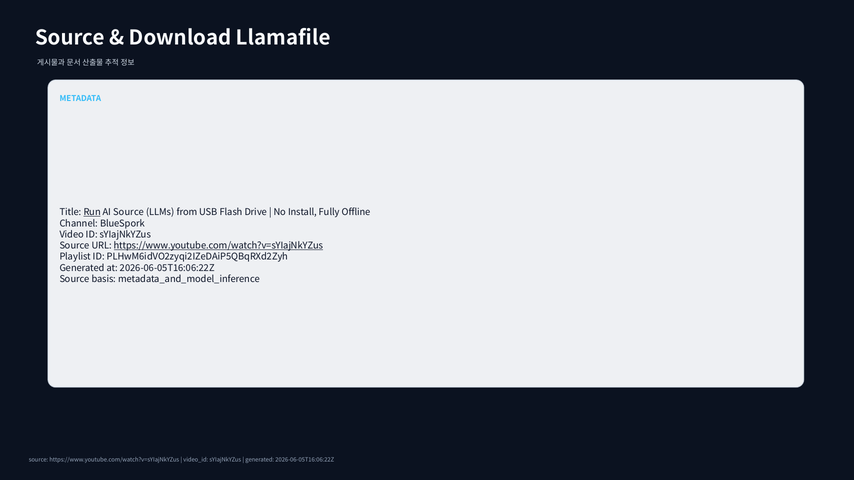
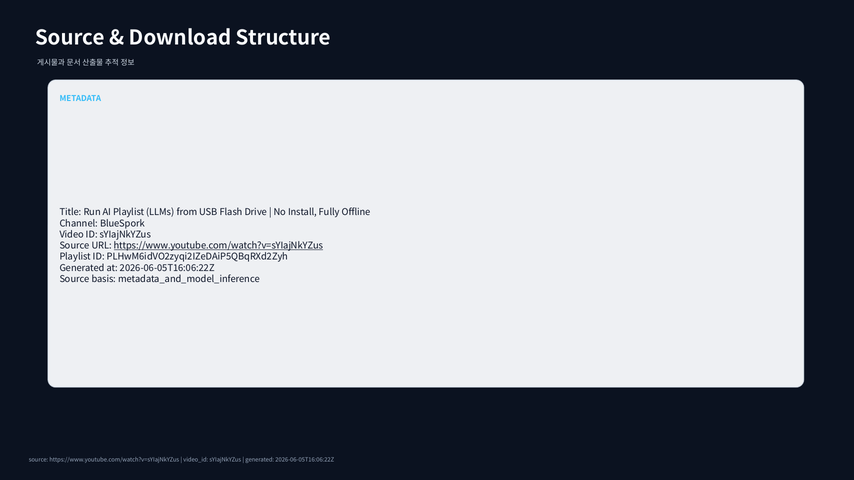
Llamafile: Llamafile -> Structure
Run underline: present -> none
AI Source: Source -> Playlist
